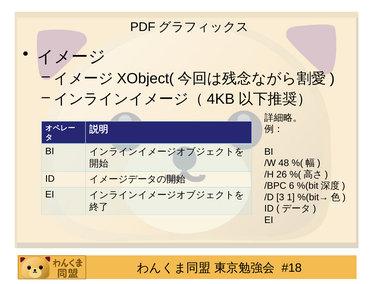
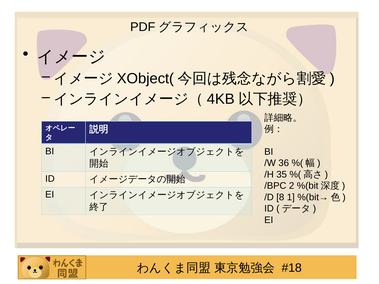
48: 48 -> 36
26: 26 -> 35
6: 6 -> 2
3: 3 -> 8
